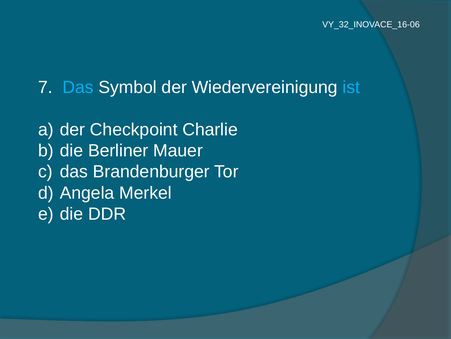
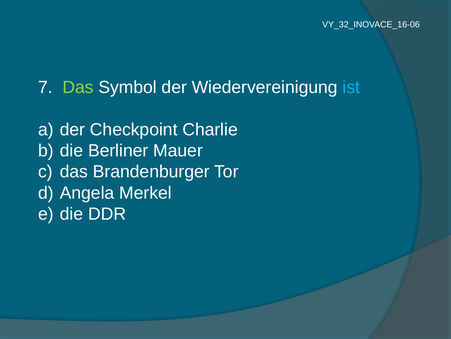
Das at (78, 87) colour: light blue -> light green
